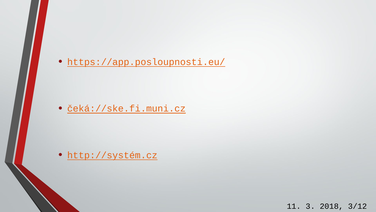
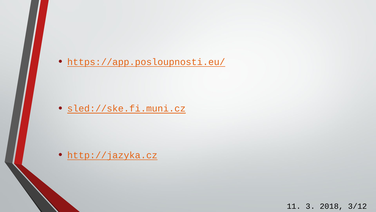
čeká://ske.fi.muni.cz: čeká://ske.fi.muni.cz -> sled://ske.fi.muni.cz
http://systém.cz: http://systém.cz -> http://jazyka.cz
